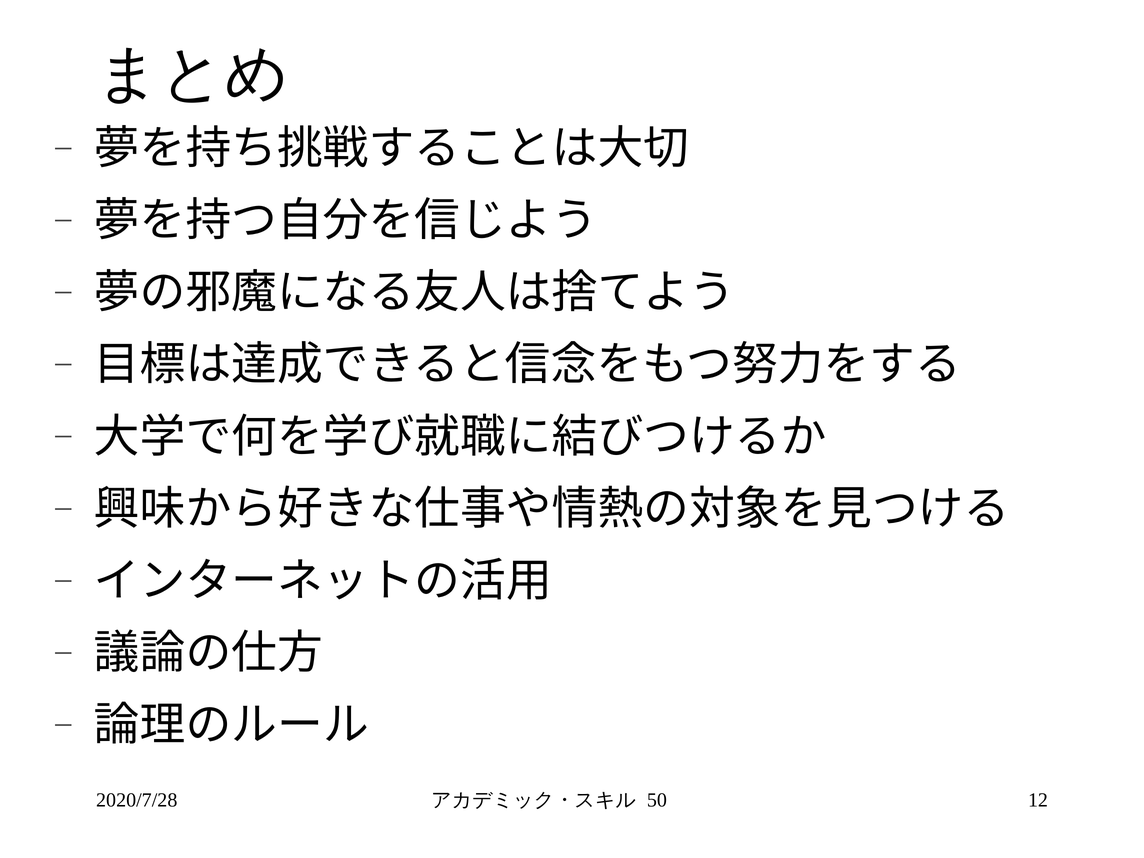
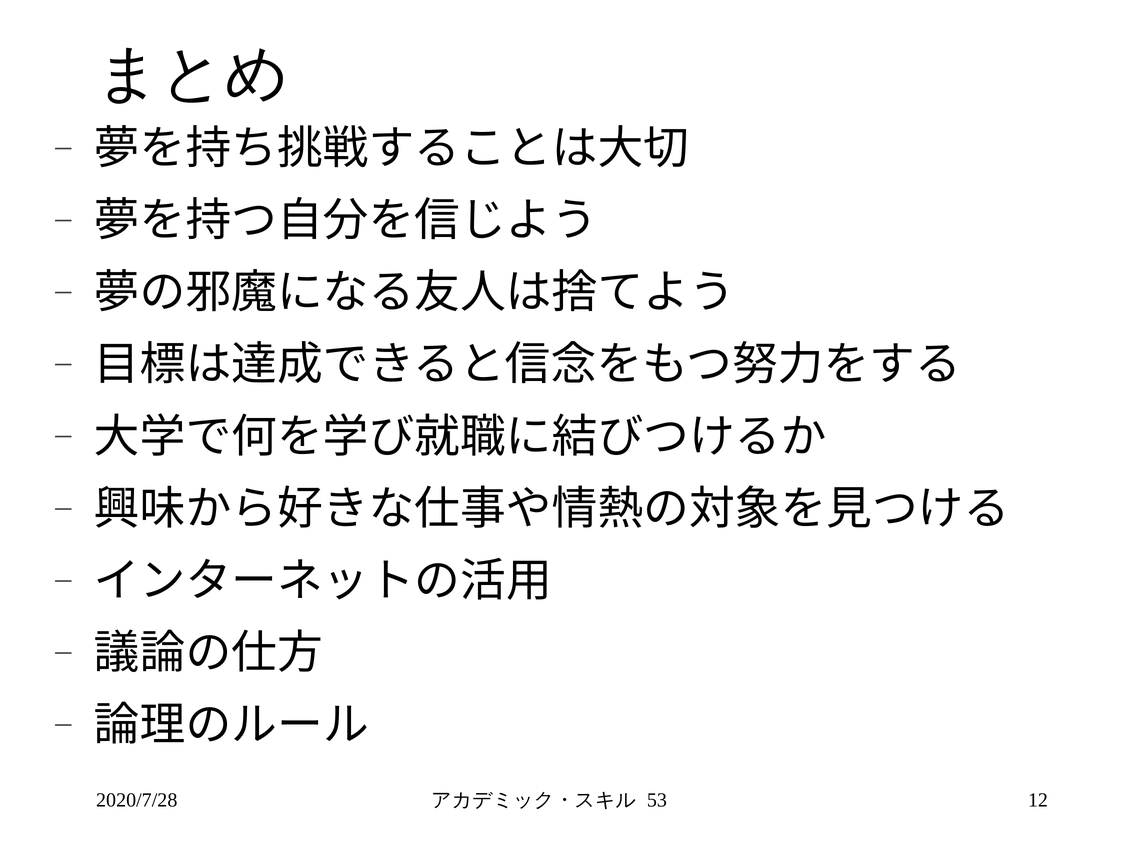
50: 50 -> 53
